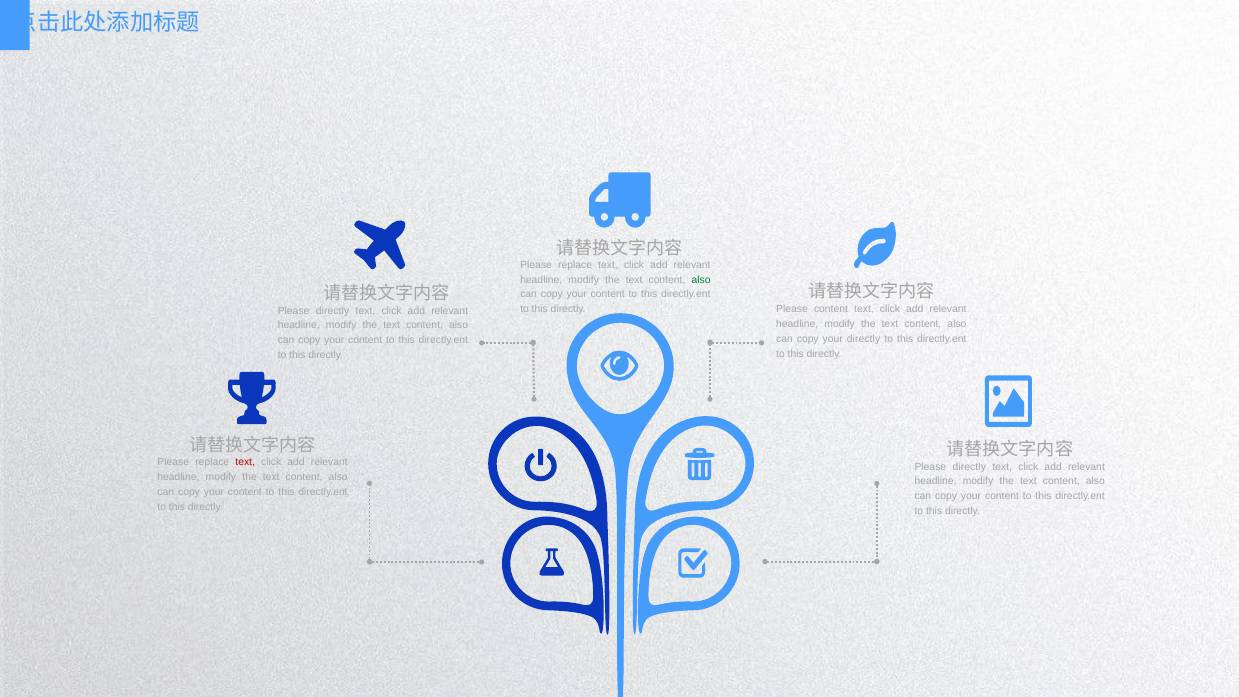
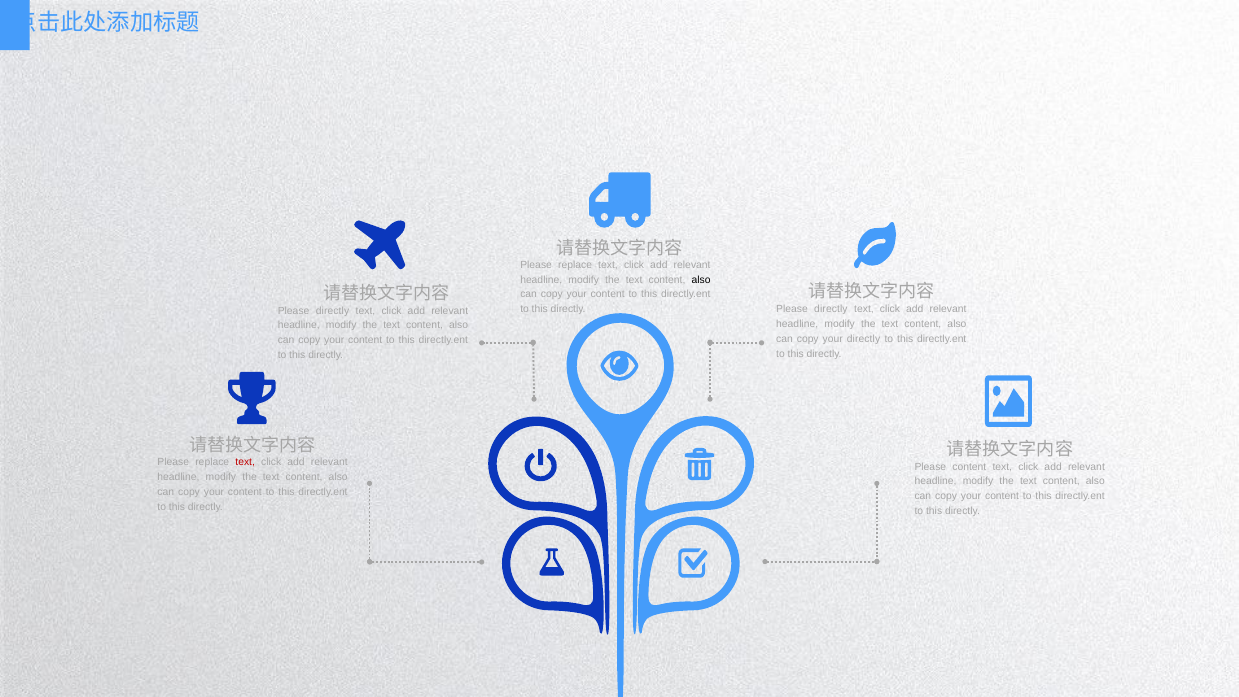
also at (701, 280) colour: green -> black
content at (831, 309): content -> directly
directly at (969, 467): directly -> content
